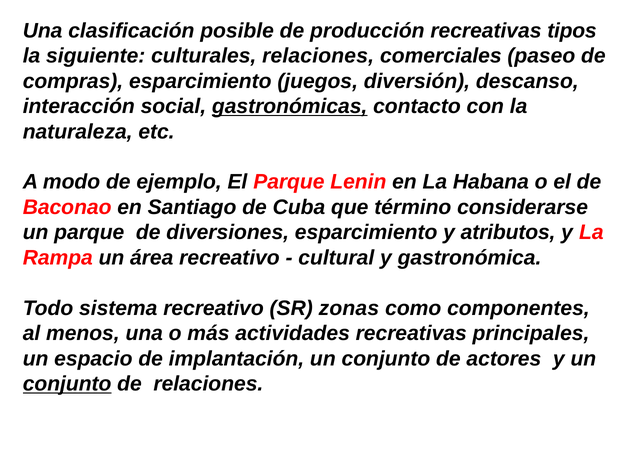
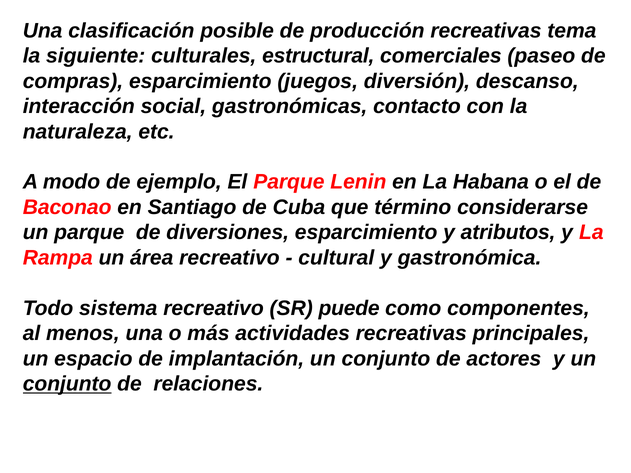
tipos: tipos -> tema
culturales relaciones: relaciones -> estructural
gastronómicas underline: present -> none
zonas: zonas -> puede
